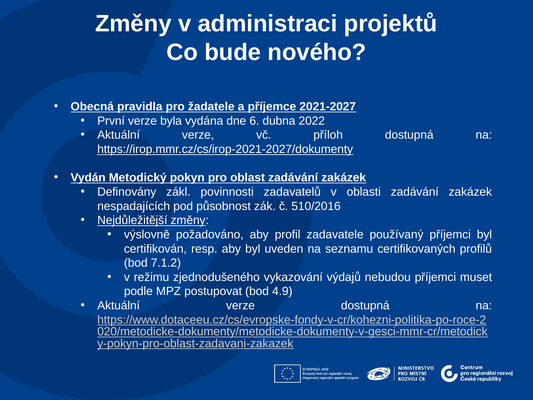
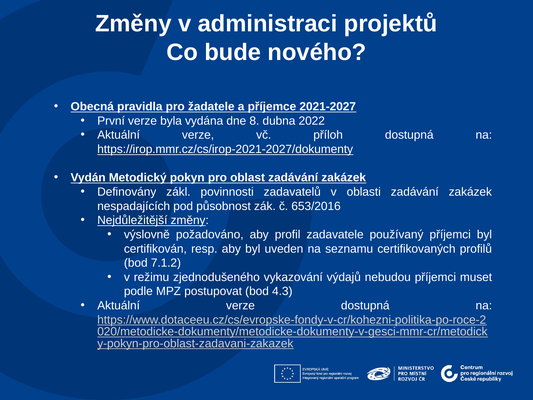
6: 6 -> 8
510/2016: 510/2016 -> 653/2016
4.9: 4.9 -> 4.3
